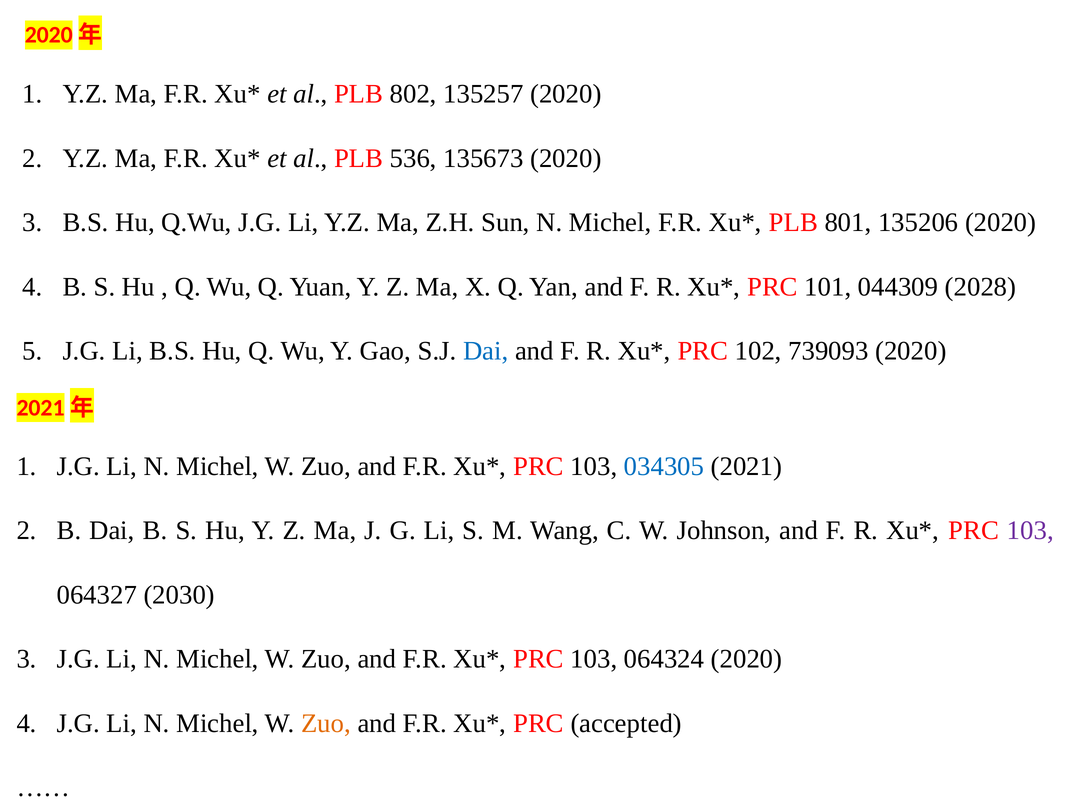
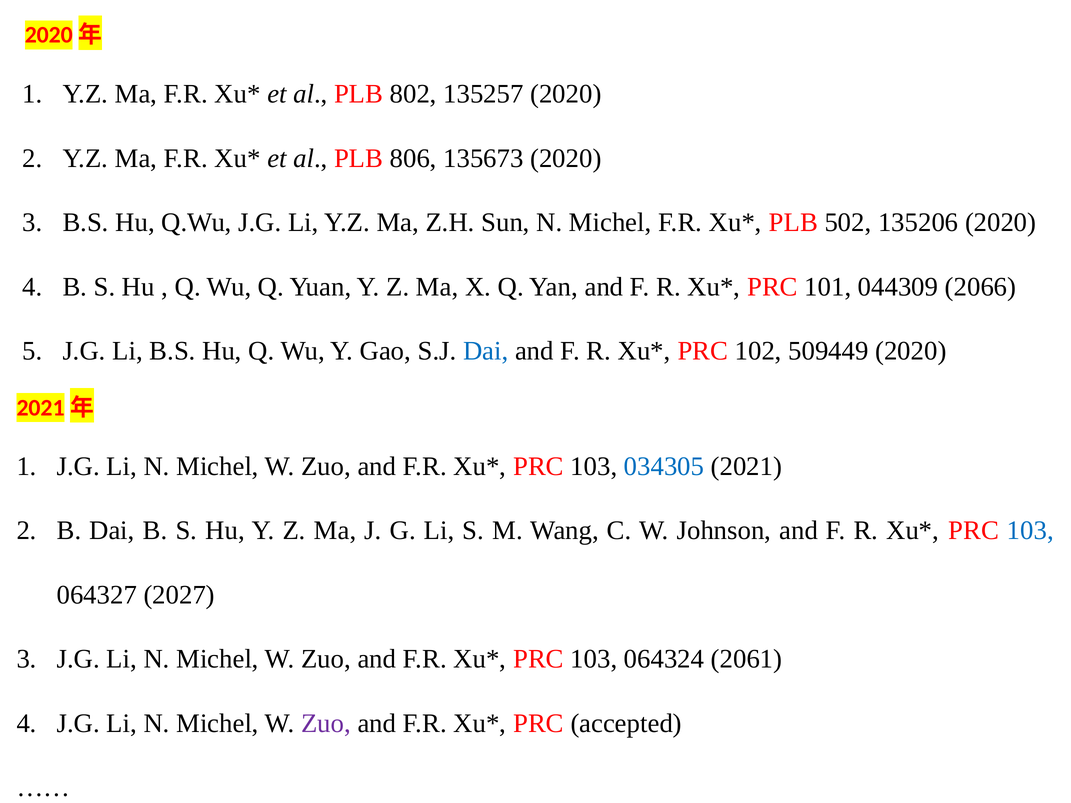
536: 536 -> 806
801: 801 -> 502
2028: 2028 -> 2066
739093: 739093 -> 509449
103 at (1030, 531) colour: purple -> blue
2030: 2030 -> 2027
064324 2020: 2020 -> 2061
Zuo at (326, 723) colour: orange -> purple
